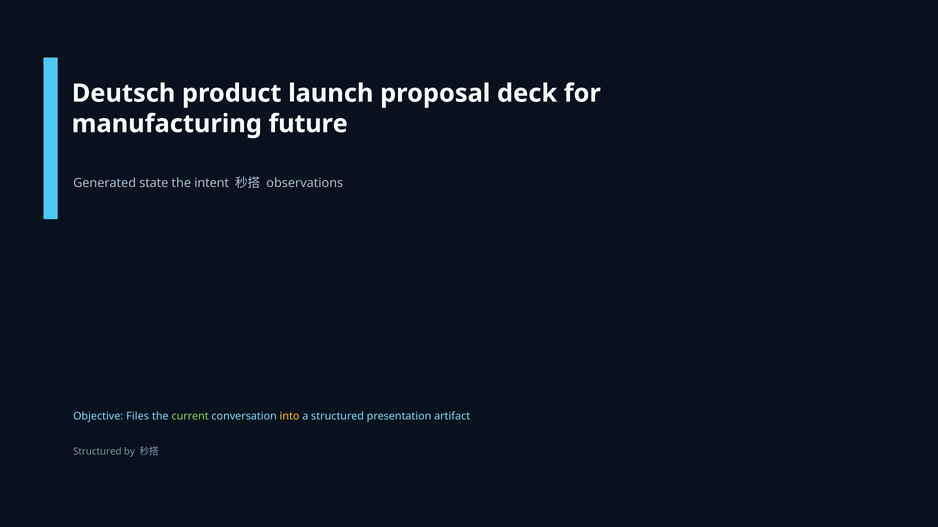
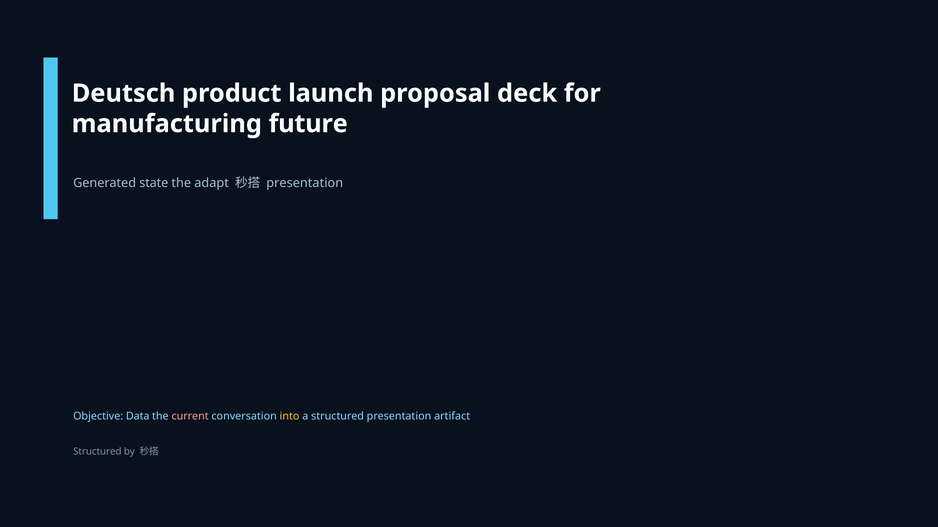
intent: intent -> adapt
observations at (305, 183): observations -> presentation
Files: Files -> Data
current colour: light green -> pink
